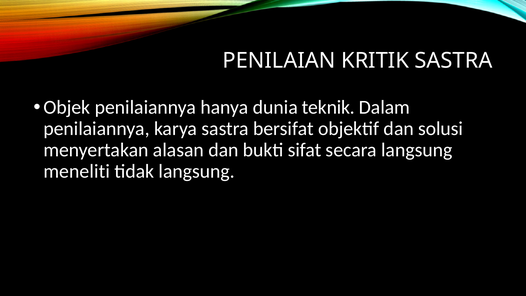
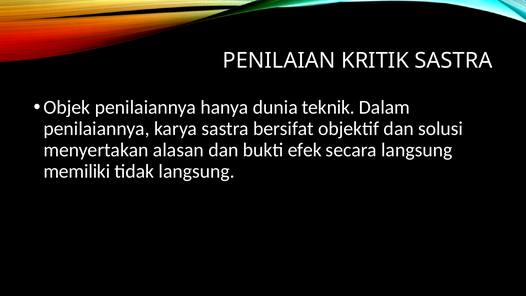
sifat: sifat -> efek
meneliti: meneliti -> memiliki
